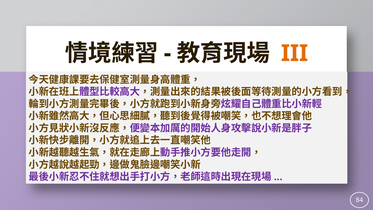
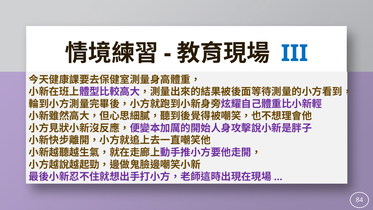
III colour: orange -> blue
